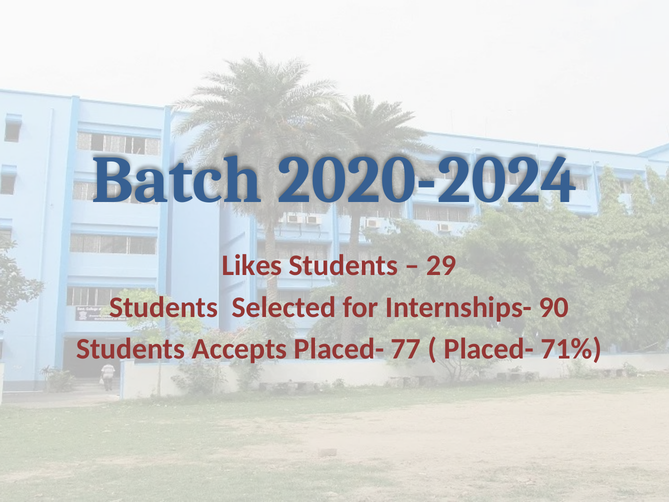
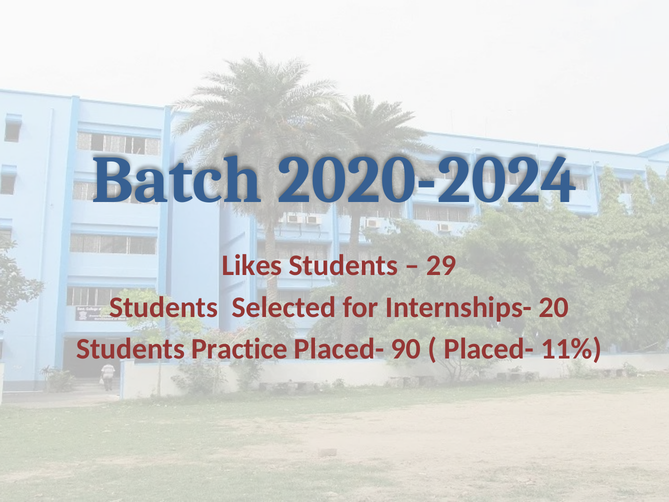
90: 90 -> 20
Accepts: Accepts -> Practice
77: 77 -> 90
71%: 71% -> 11%
